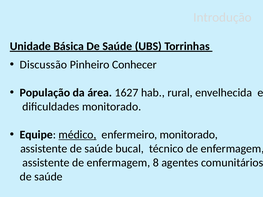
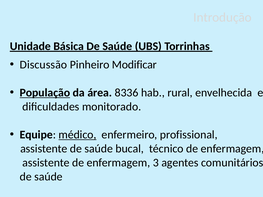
Conhecer: Conhecer -> Modificar
População underline: none -> present
1627: 1627 -> 8336
enfermeiro monitorado: monitorado -> profissional
8: 8 -> 3
